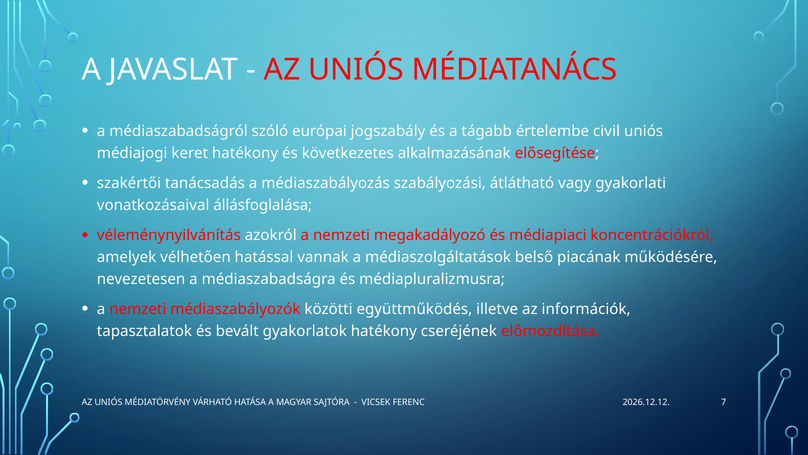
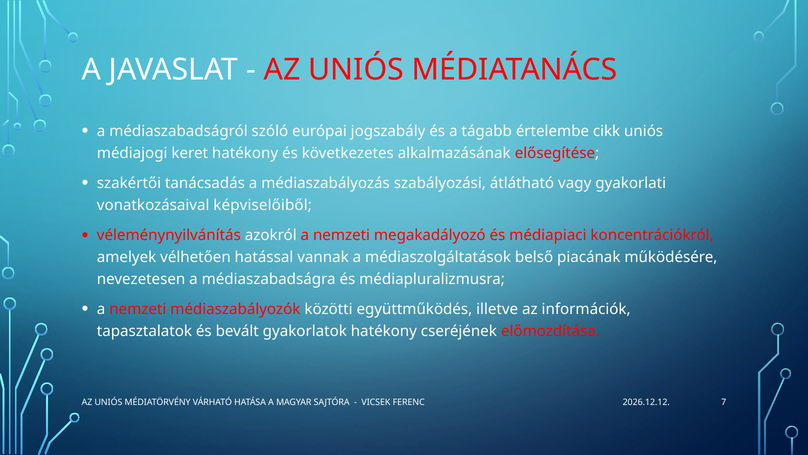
civil: civil -> cikk
állásfoglalása: állásfoglalása -> képviselőiből
